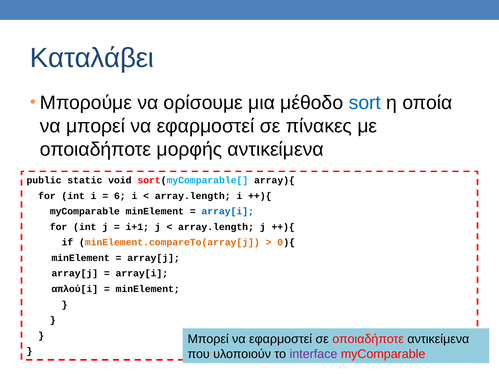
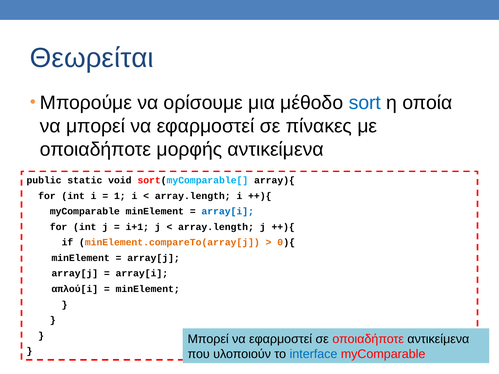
Καταλάβει: Καταλάβει -> Θεωρείται
6: 6 -> 1
interface colour: purple -> blue
